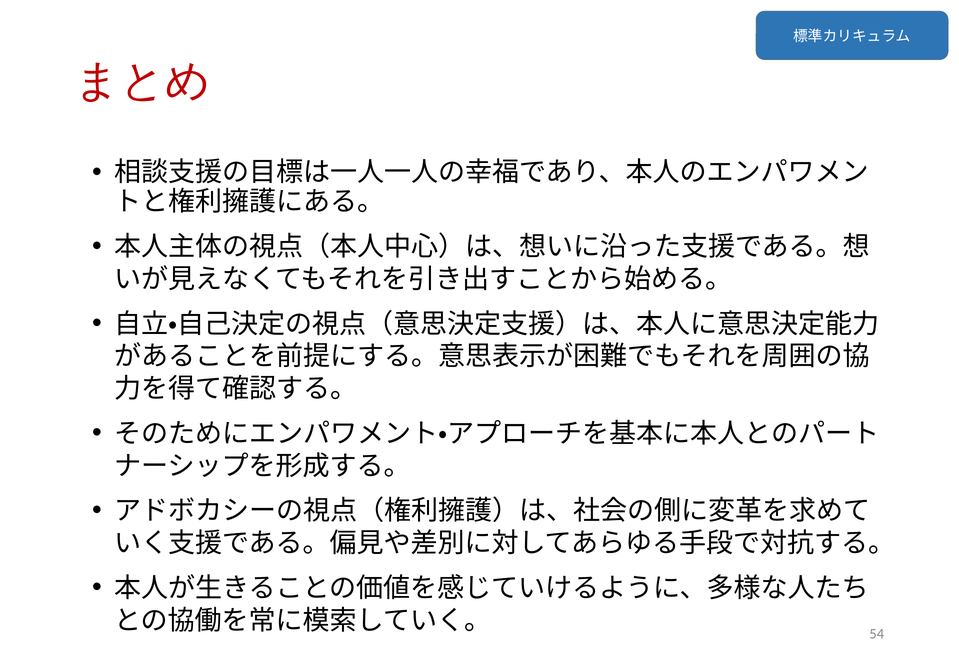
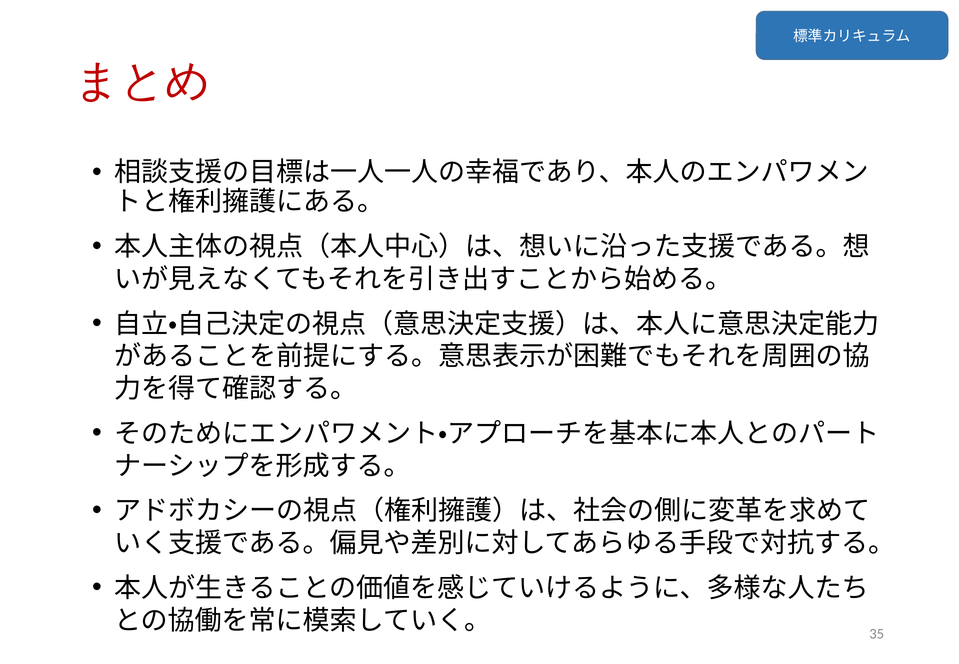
54: 54 -> 35
